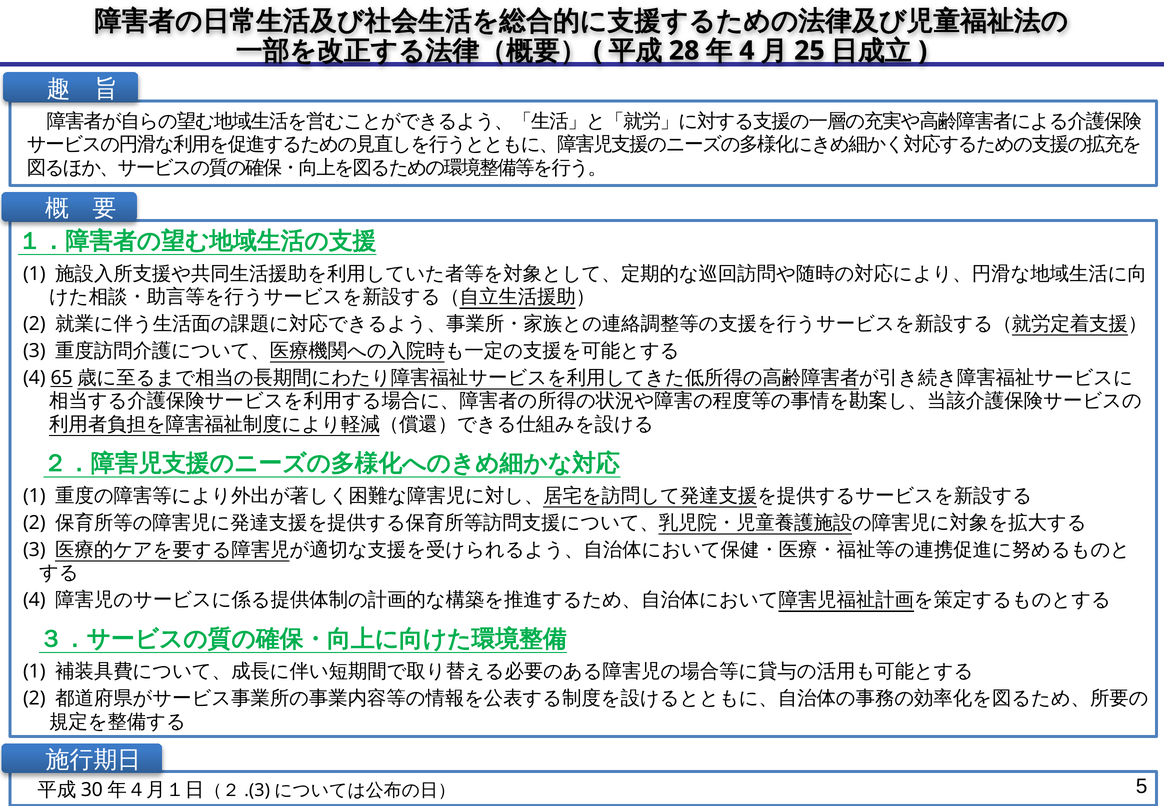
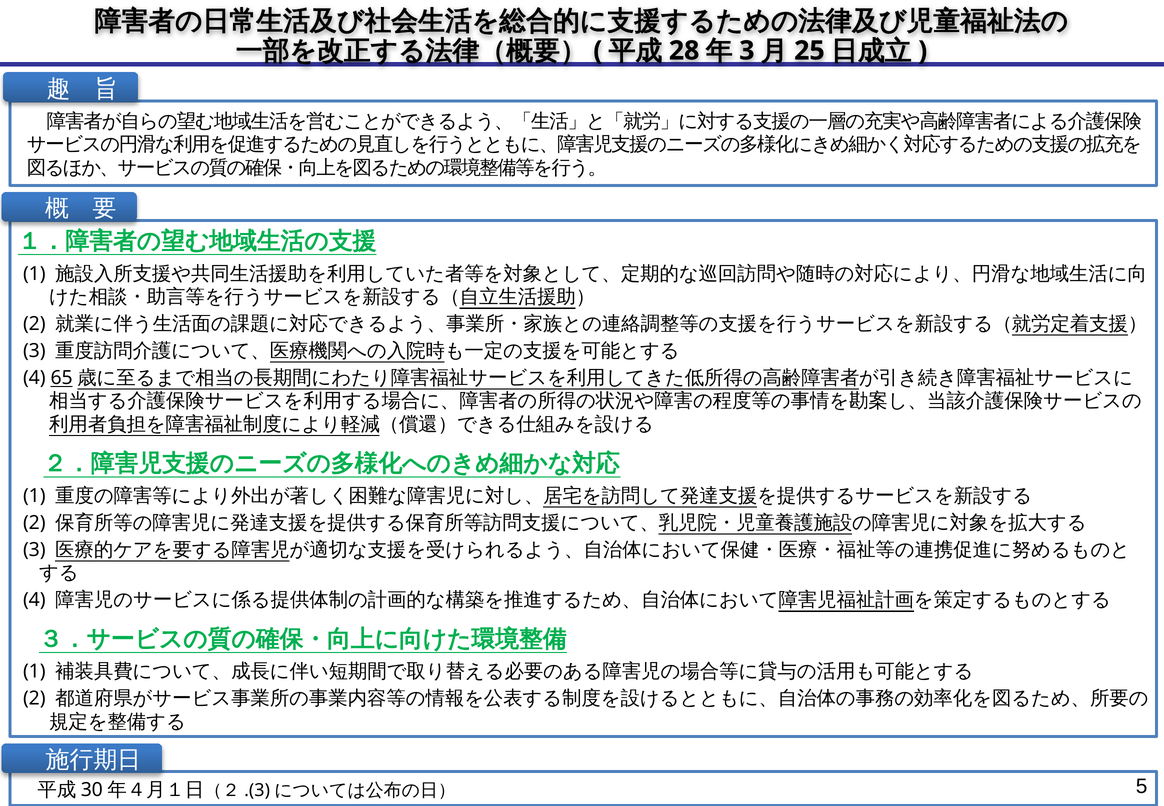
4 at (747, 51): 4 -> 3
